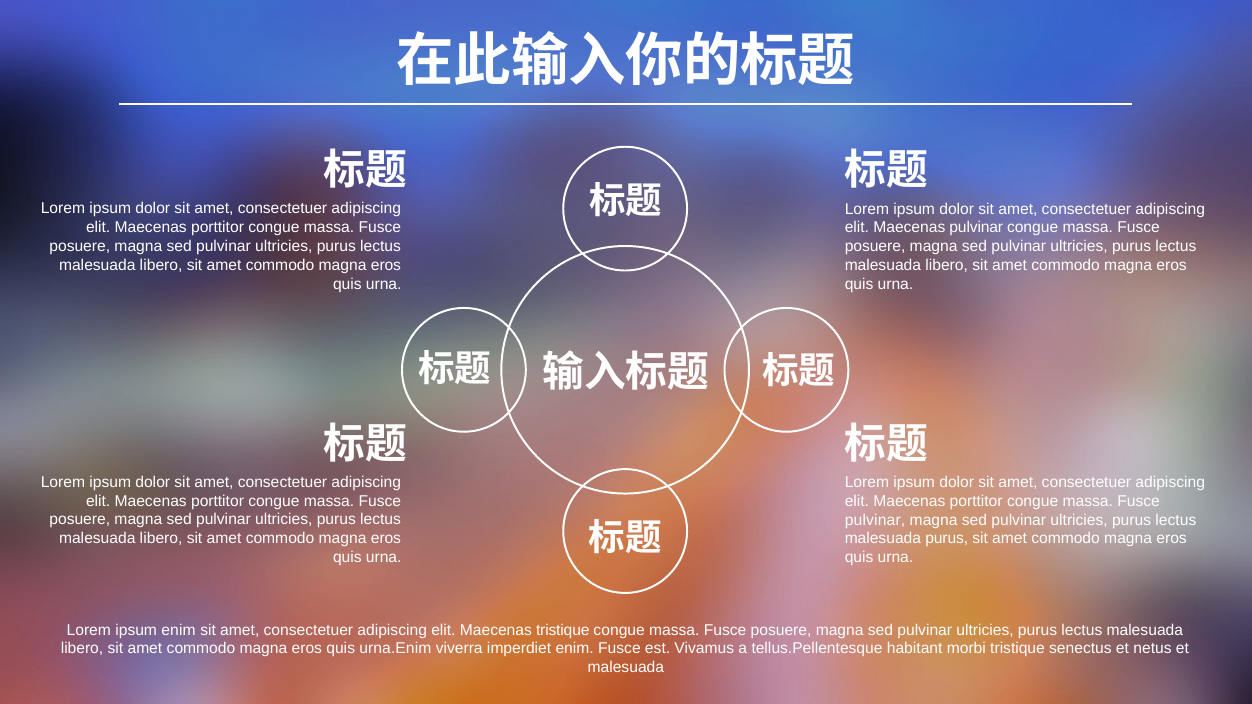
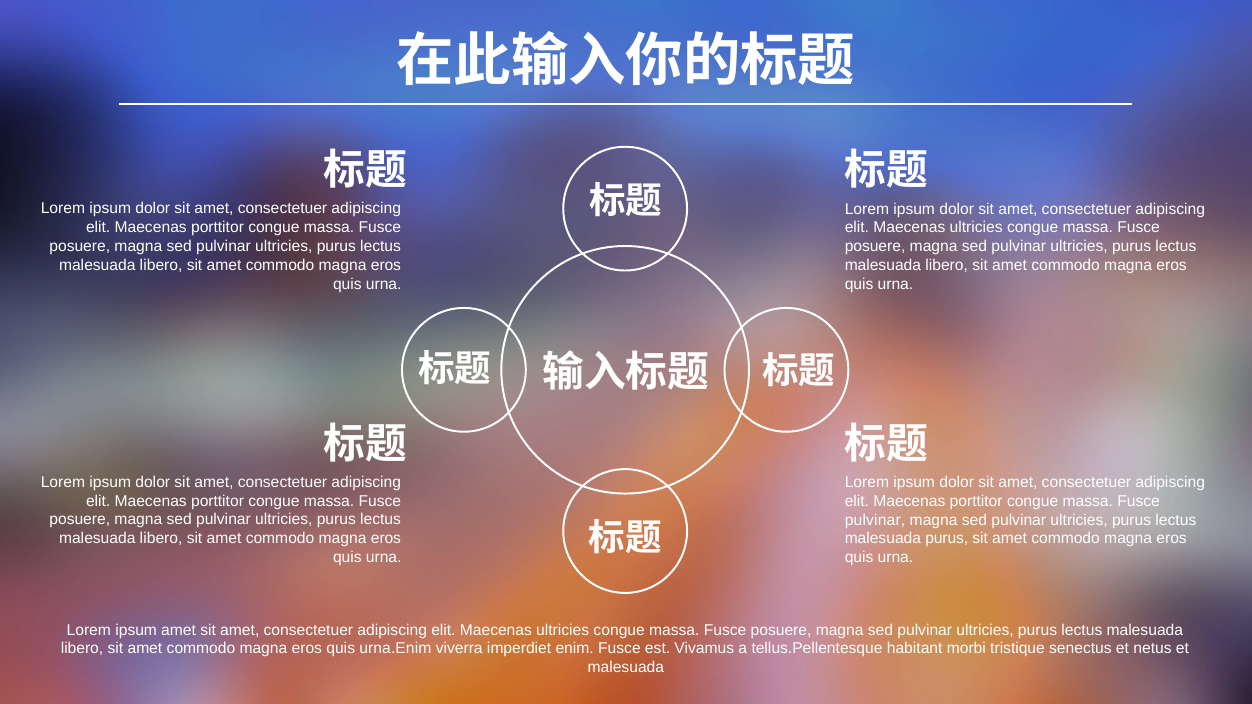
pulvinar at (976, 228): pulvinar -> ultricies
ipsum enim: enim -> amet
tristique at (563, 630): tristique -> ultricies
